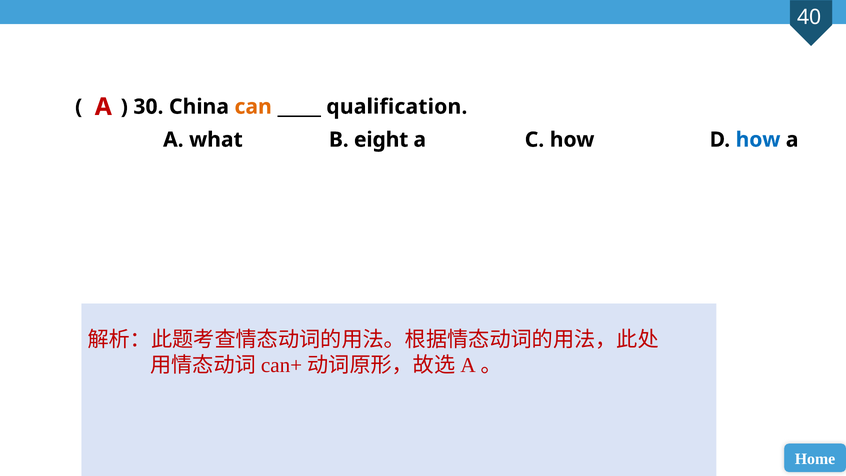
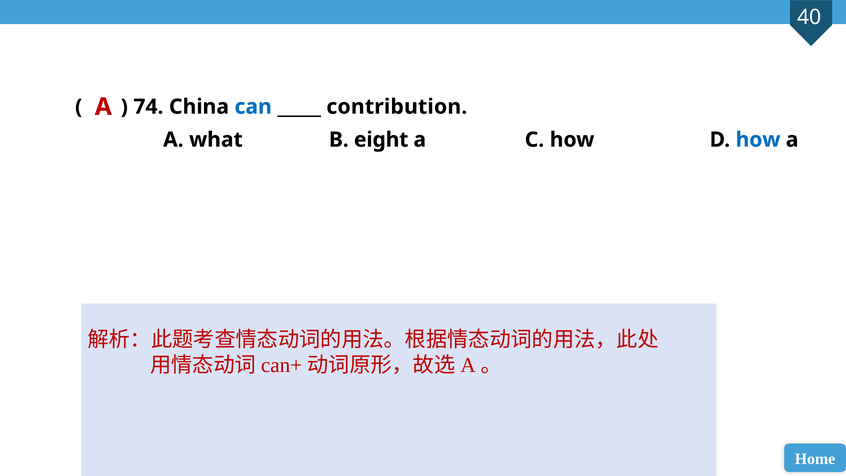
30: 30 -> 74
can colour: orange -> blue
qualification: qualification -> contribution
